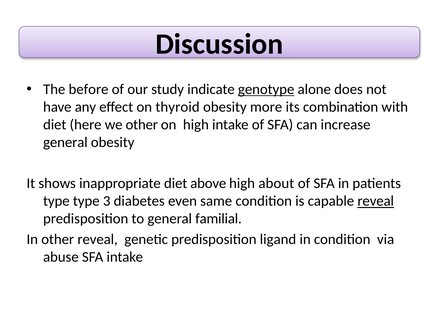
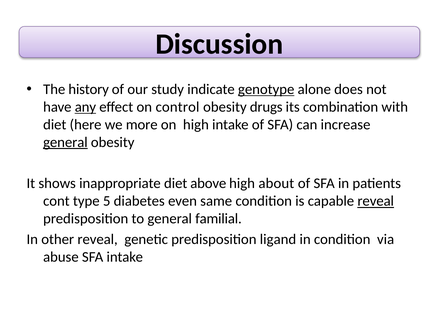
before: before -> history
any underline: none -> present
thyroid: thyroid -> control
more: more -> drugs
we other: other -> more
general at (65, 142) underline: none -> present
type at (56, 201): type -> cont
3: 3 -> 5
